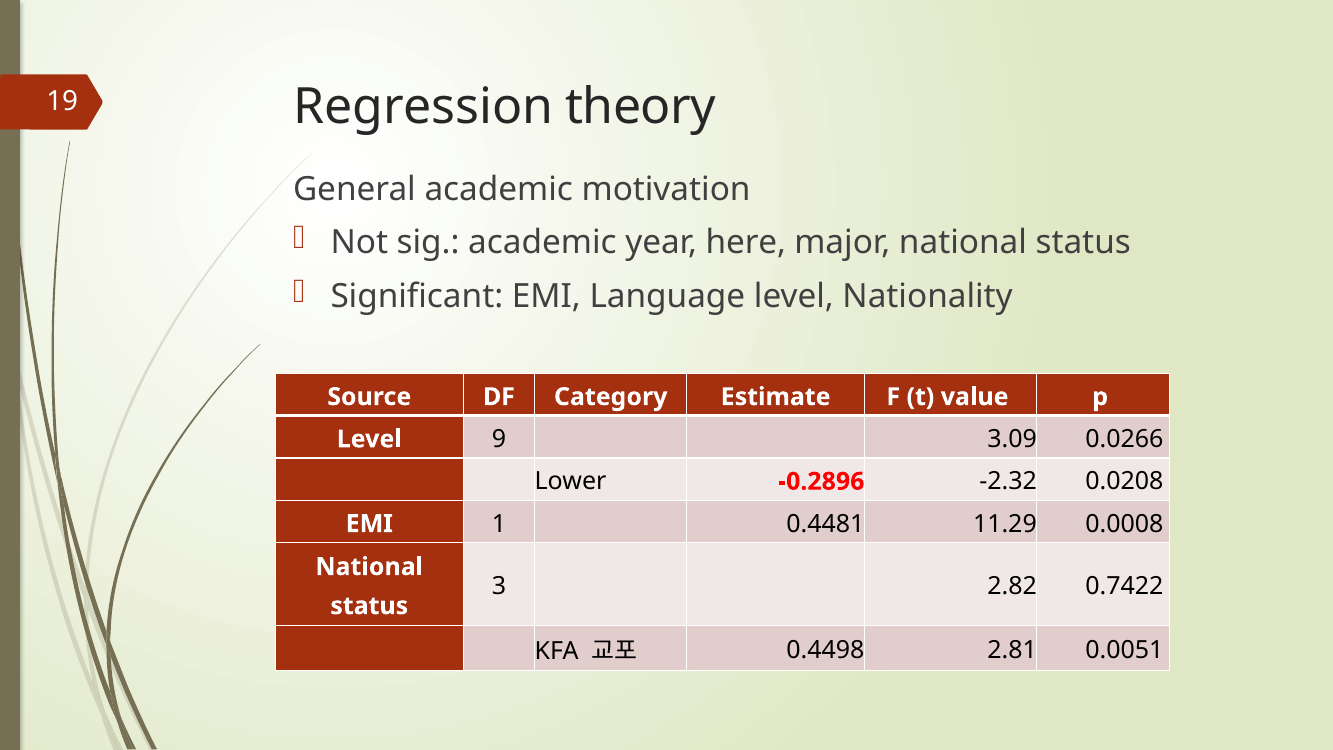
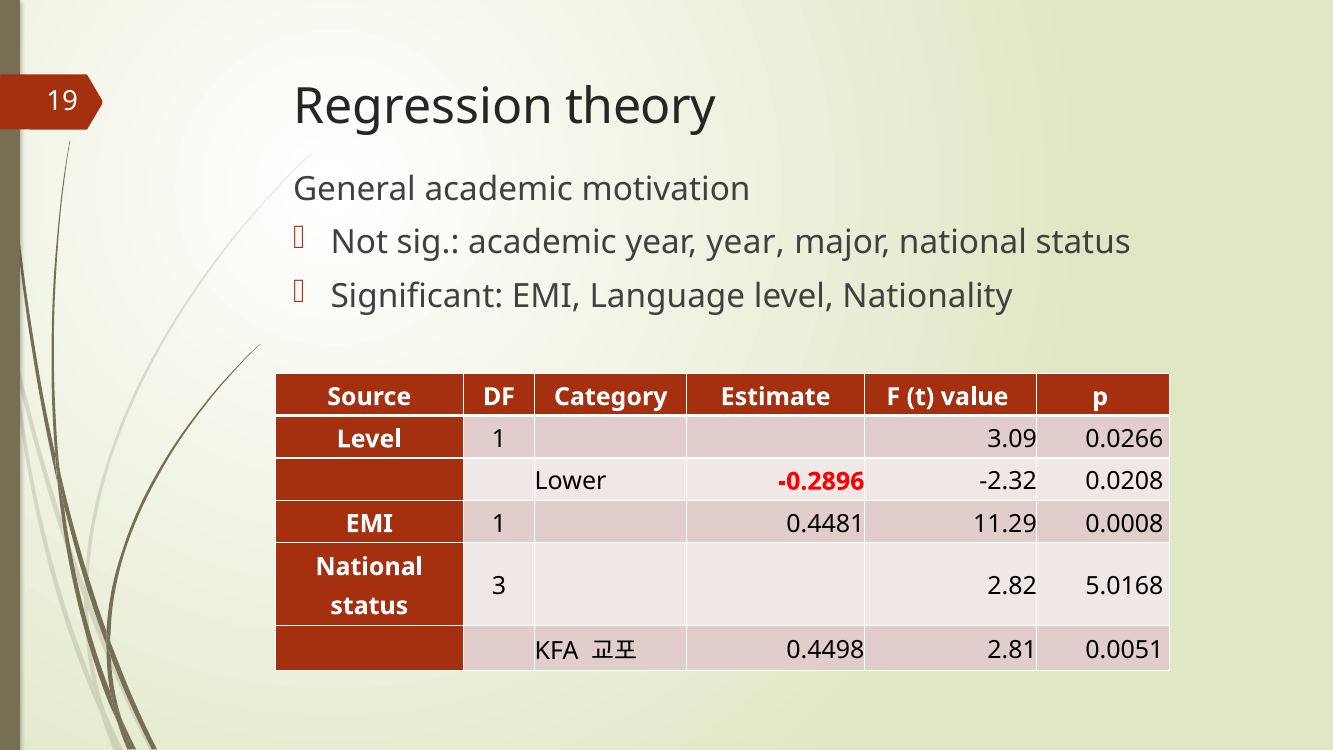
year here: here -> year
Level 9: 9 -> 1
0.7422: 0.7422 -> 5.0168
